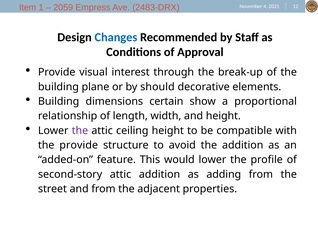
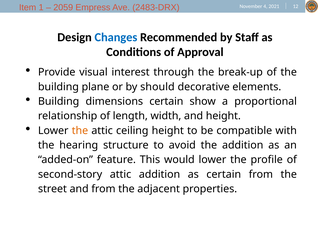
the at (80, 131) colour: purple -> orange
the provide: provide -> hearing
as adding: adding -> certain
